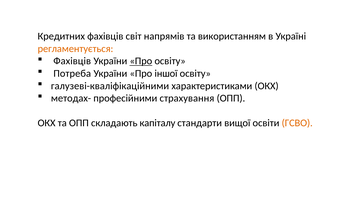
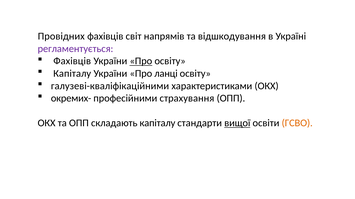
Кредитних: Кредитних -> Провідних
використанням: використанням -> відшкодування
регламентується colour: orange -> purple
Потреба at (72, 74): Потреба -> Капіталу
іншої: іншої -> ланці
методах-: методах- -> окремих-
вищої underline: none -> present
